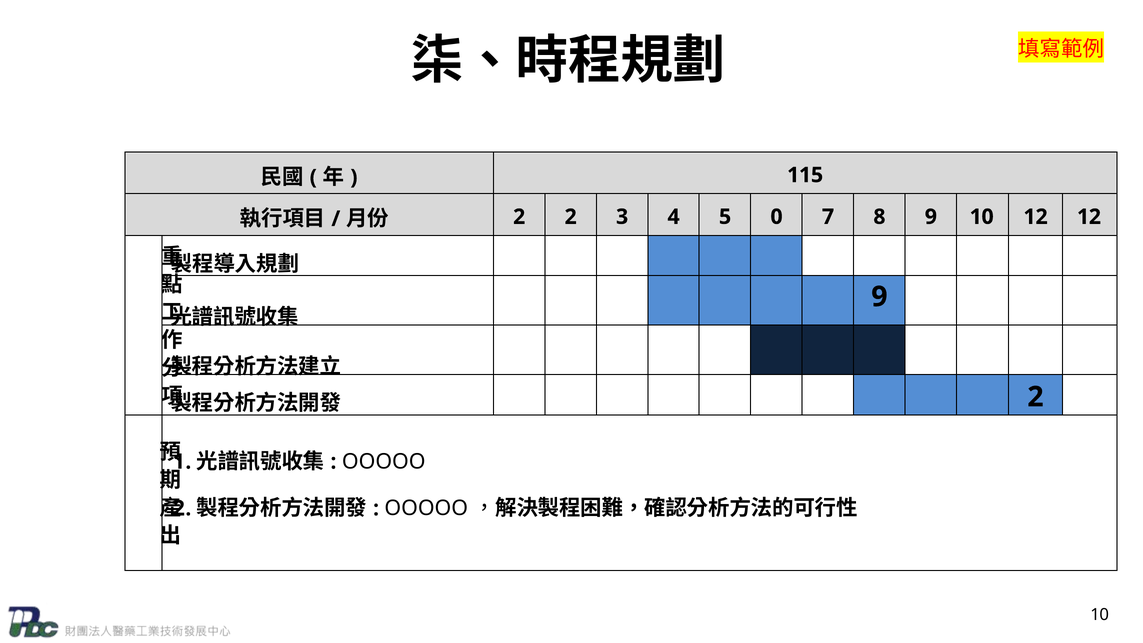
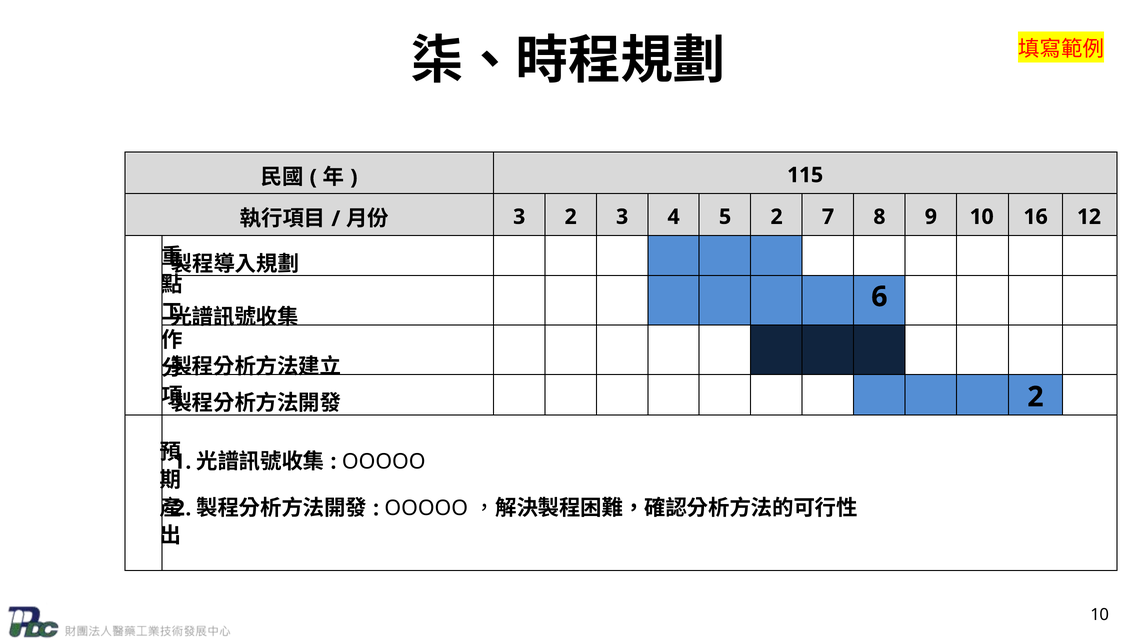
2 at (519, 217): 2 -> 3
5 0: 0 -> 2
10 12: 12 -> 16
9 at (879, 297): 9 -> 6
